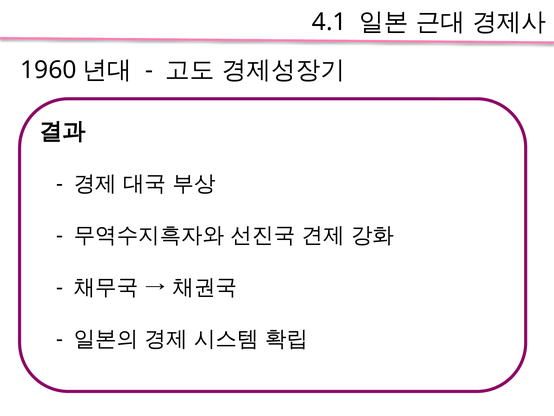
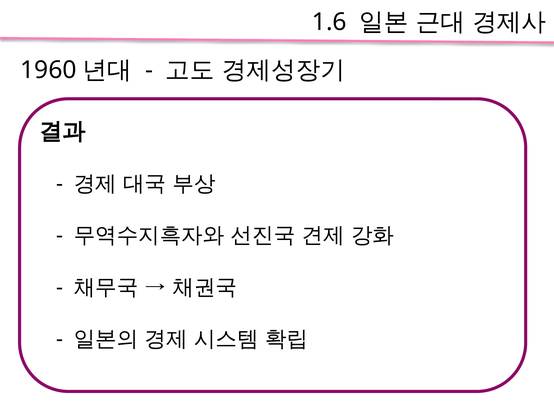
4.1: 4.1 -> 1.6
